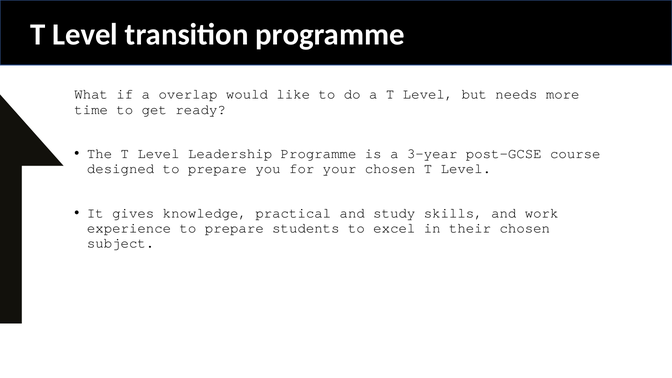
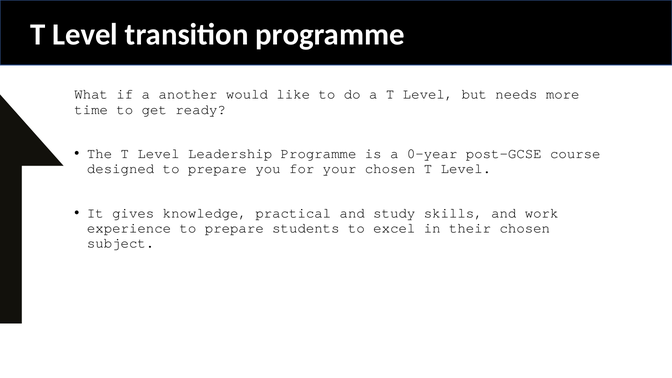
overlap: overlap -> another
3-year: 3-year -> 0-year
